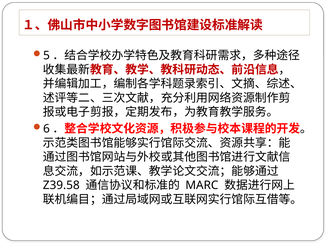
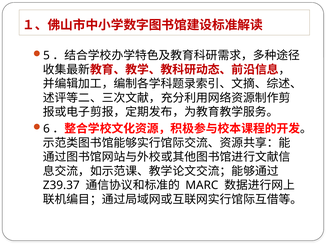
Z39.58: Z39.58 -> Z39.37
